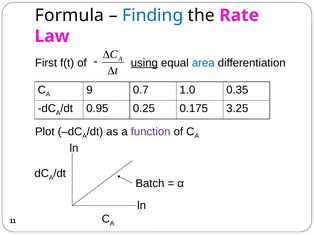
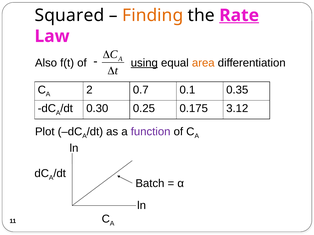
Formula: Formula -> Squared
Finding colour: blue -> orange
Rate underline: none -> present
First: First -> Also
area colour: blue -> orange
9: 9 -> 2
1.0: 1.0 -> 0.1
0.95: 0.95 -> 0.30
3.25: 3.25 -> 3.12
